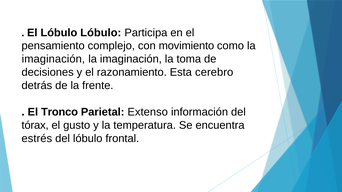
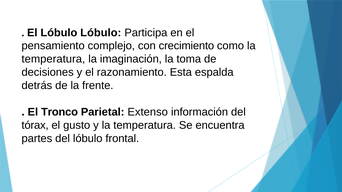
movimiento: movimiento -> crecimiento
imaginación at (53, 59): imaginación -> temperatura
cerebro: cerebro -> espalda
estrés: estrés -> partes
